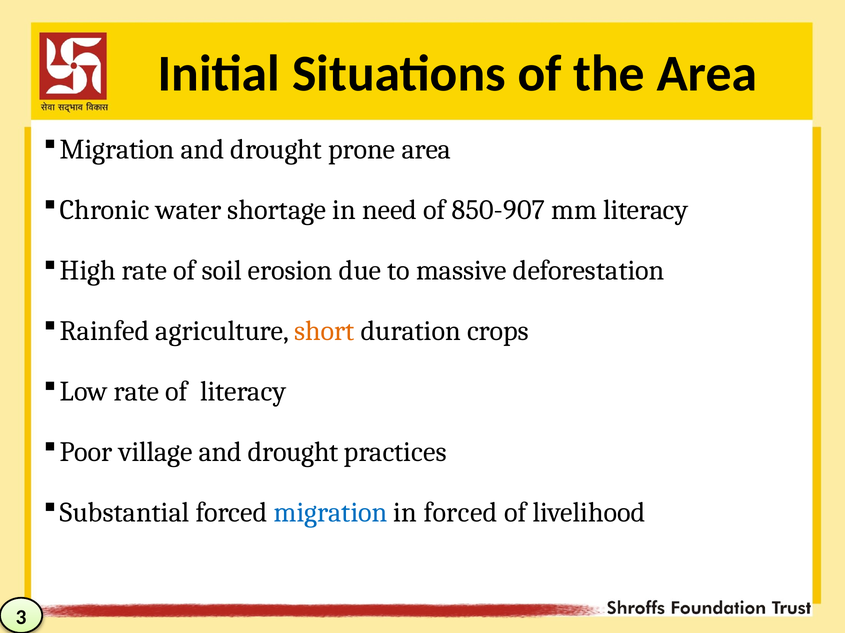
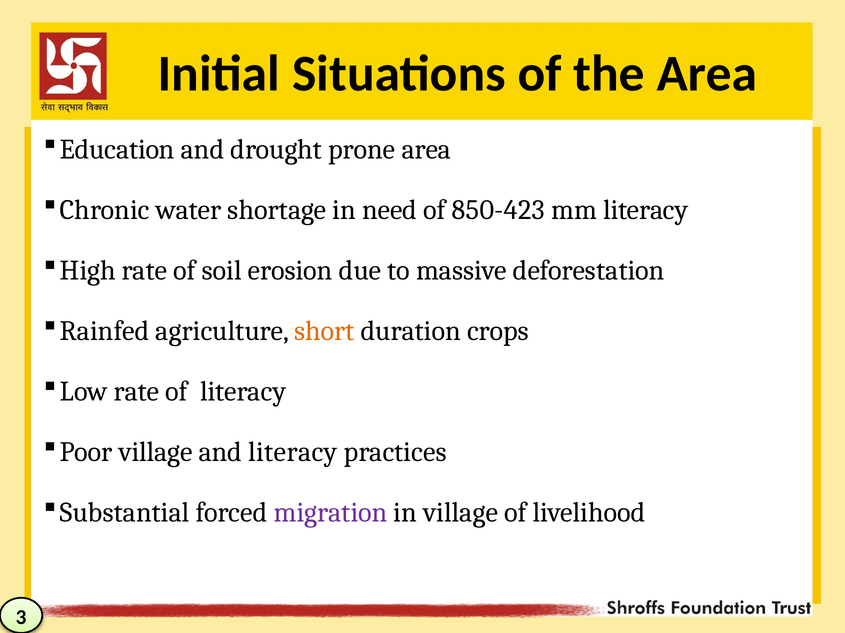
Migration at (117, 150): Migration -> Education
850-907: 850-907 -> 850-423
drought at (293, 453): drought -> literacy
migration at (331, 513) colour: blue -> purple
in forced: forced -> village
